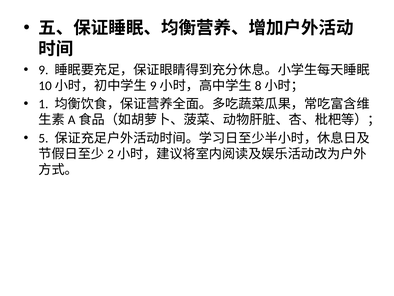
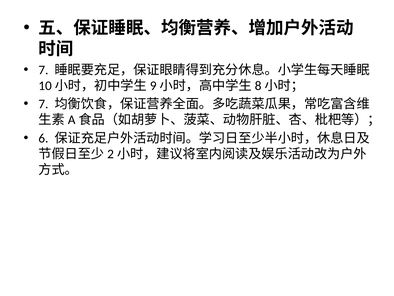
9 at (43, 70): 9 -> 7
1 at (43, 104): 1 -> 7
5: 5 -> 6
